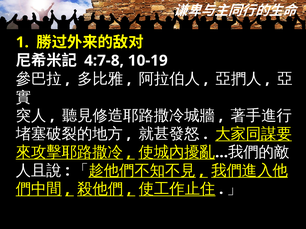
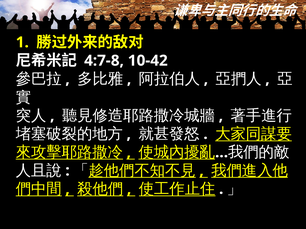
10-19: 10-19 -> 10-42
